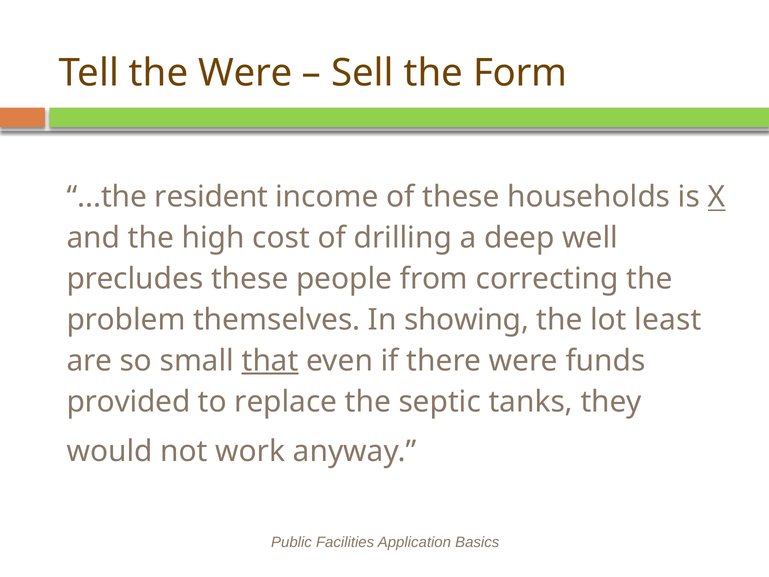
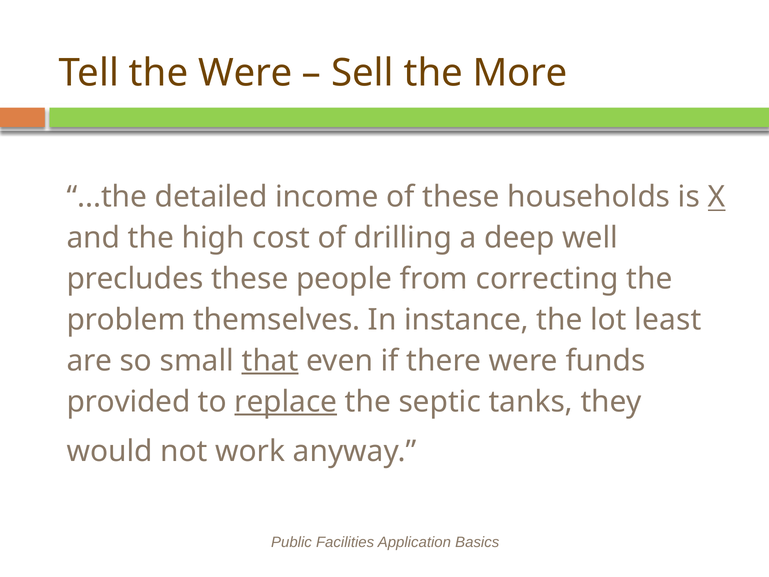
Form: Form -> More
resident: resident -> detailed
showing: showing -> instance
replace underline: none -> present
